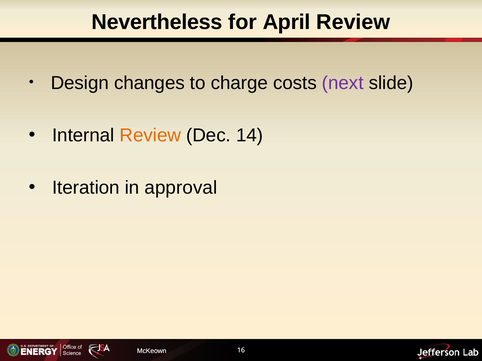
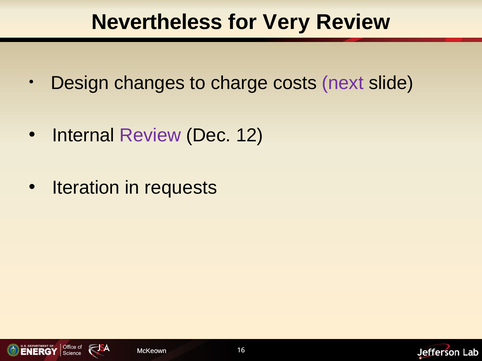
April: April -> Very
Review at (150, 135) colour: orange -> purple
14: 14 -> 12
approval: approval -> requests
